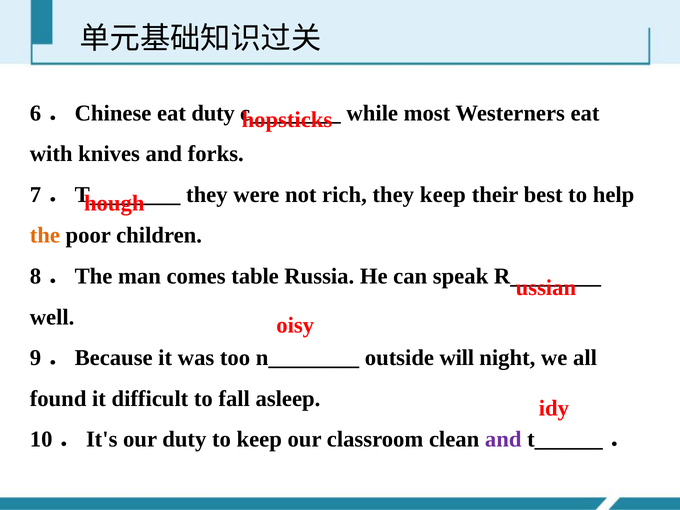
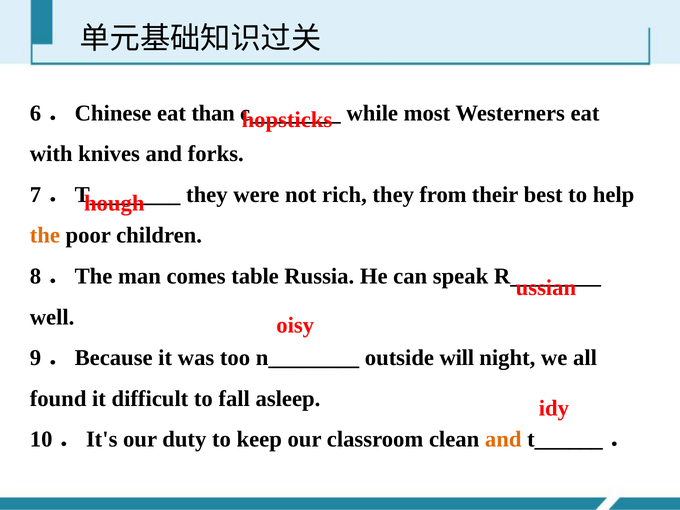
eat duty: duty -> than
they keep: keep -> from
and at (503, 439) colour: purple -> orange
